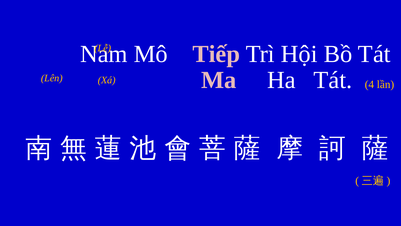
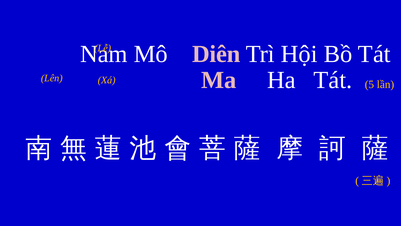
Tiếp: Tiếp -> Diên
4: 4 -> 5
